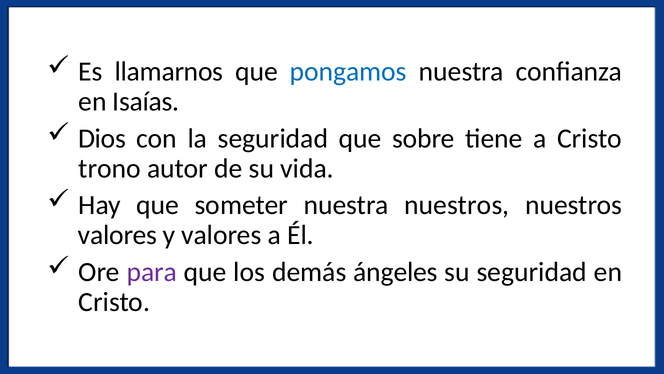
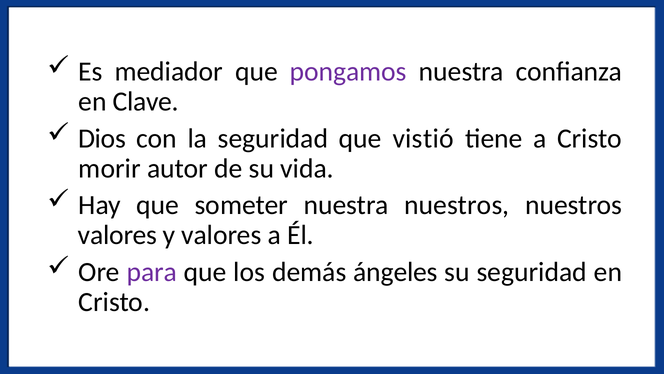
llamarnos: llamarnos -> mediador
pongamos colour: blue -> purple
Isaías: Isaías -> Clave
sobre: sobre -> vistió
trono: trono -> morir
